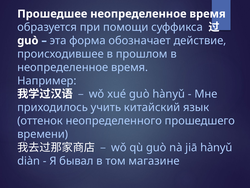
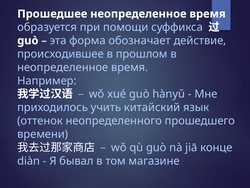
jiā hànyǔ: hànyǔ -> конце
